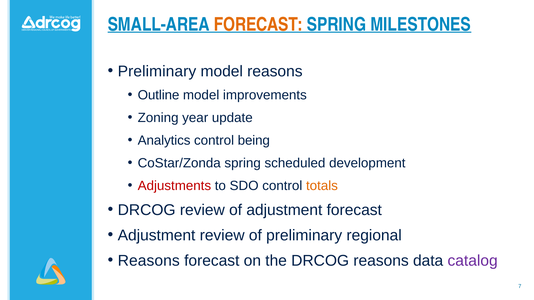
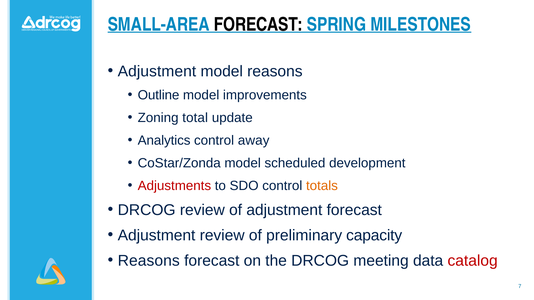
FORECAST at (258, 25) colour: orange -> black
Preliminary at (157, 71): Preliminary -> Adjustment
year: year -> total
being: being -> away
CoStar/Zonda spring: spring -> model
regional: regional -> capacity
DRCOG reasons: reasons -> meeting
catalog colour: purple -> red
